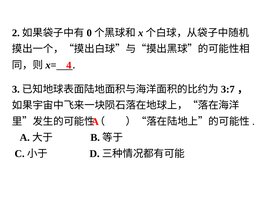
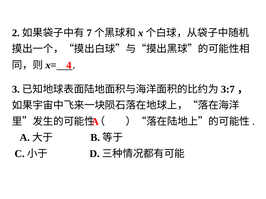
0: 0 -> 7
